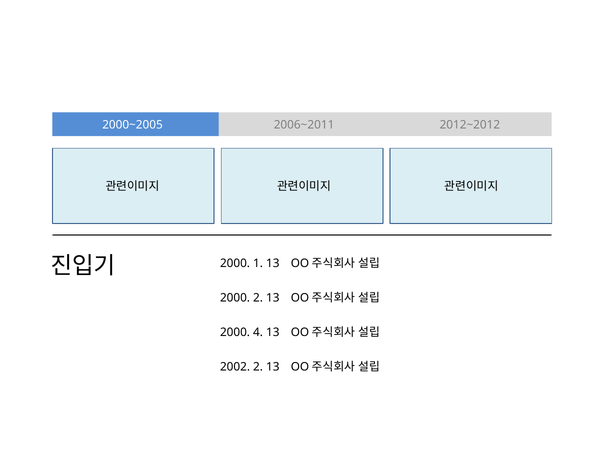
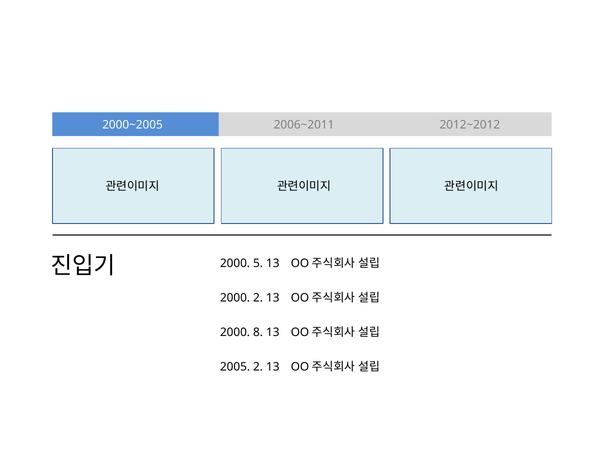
1: 1 -> 5
4: 4 -> 8
2002: 2002 -> 2005
